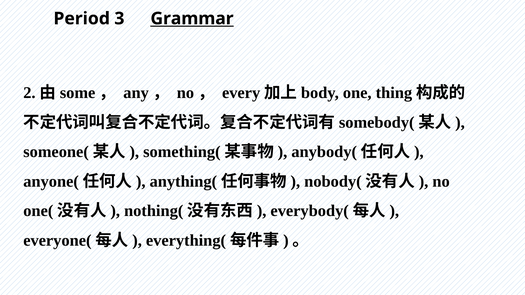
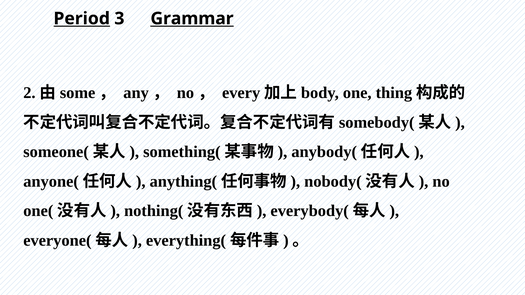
Period underline: none -> present
